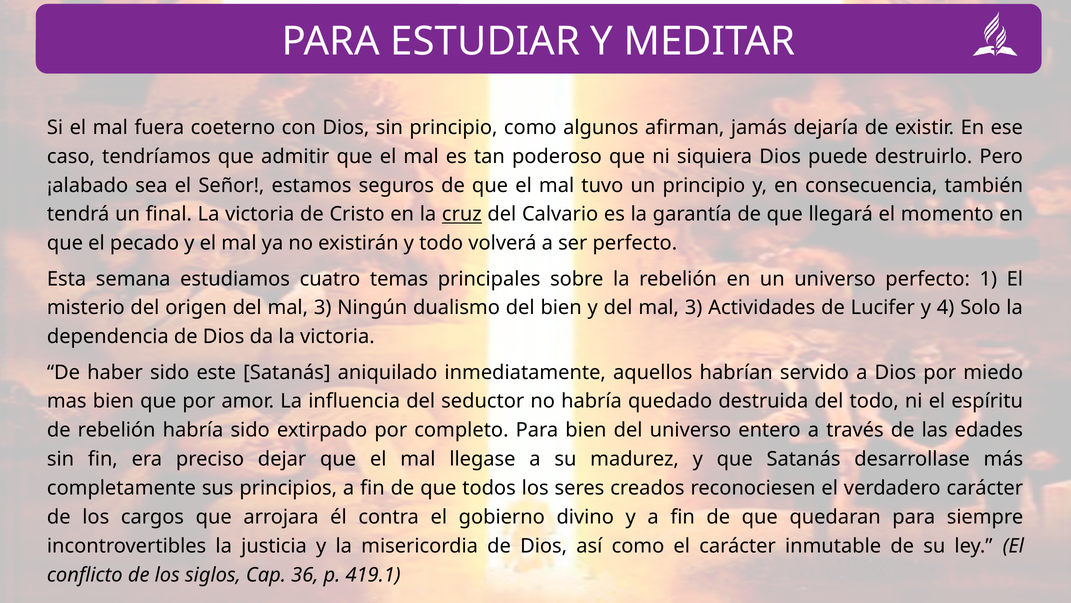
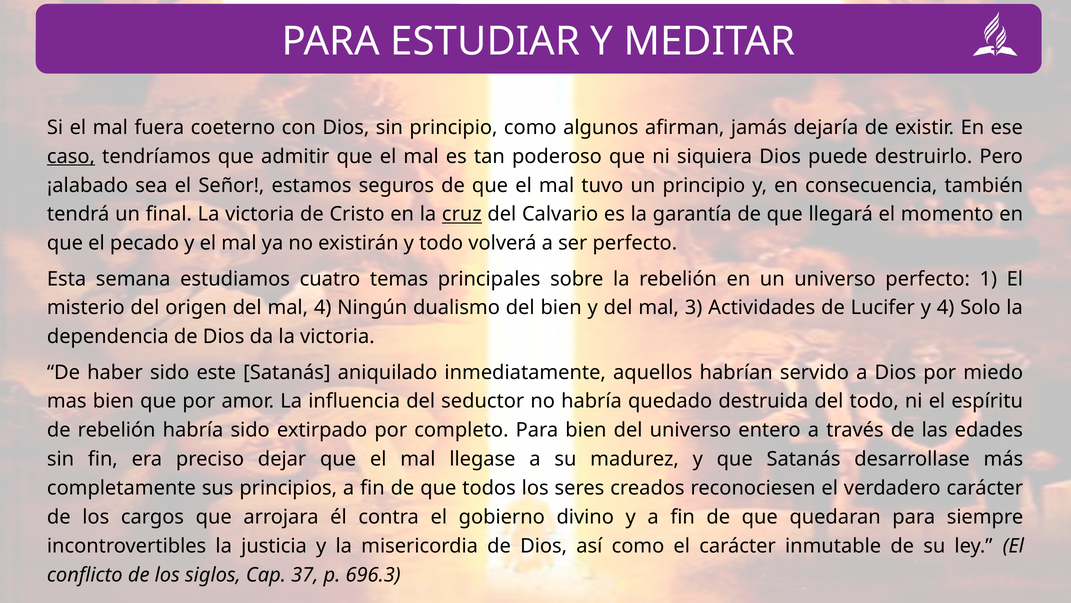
caso underline: none -> present
origen del mal 3: 3 -> 4
36: 36 -> 37
419.1: 419.1 -> 696.3
